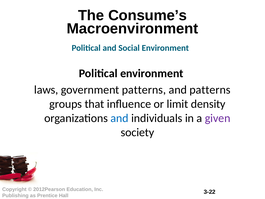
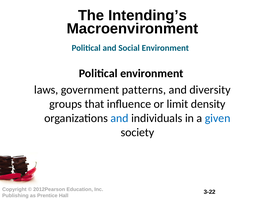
Consume’s: Consume’s -> Intending’s
and patterns: patterns -> diversity
given colour: purple -> blue
